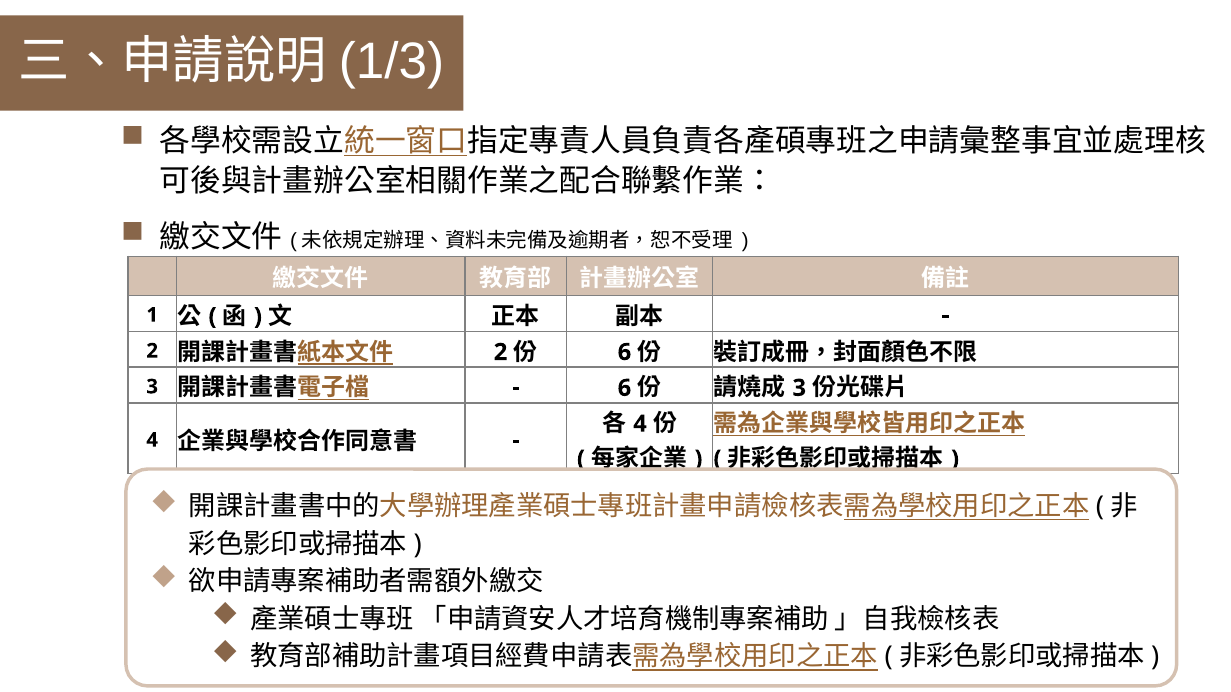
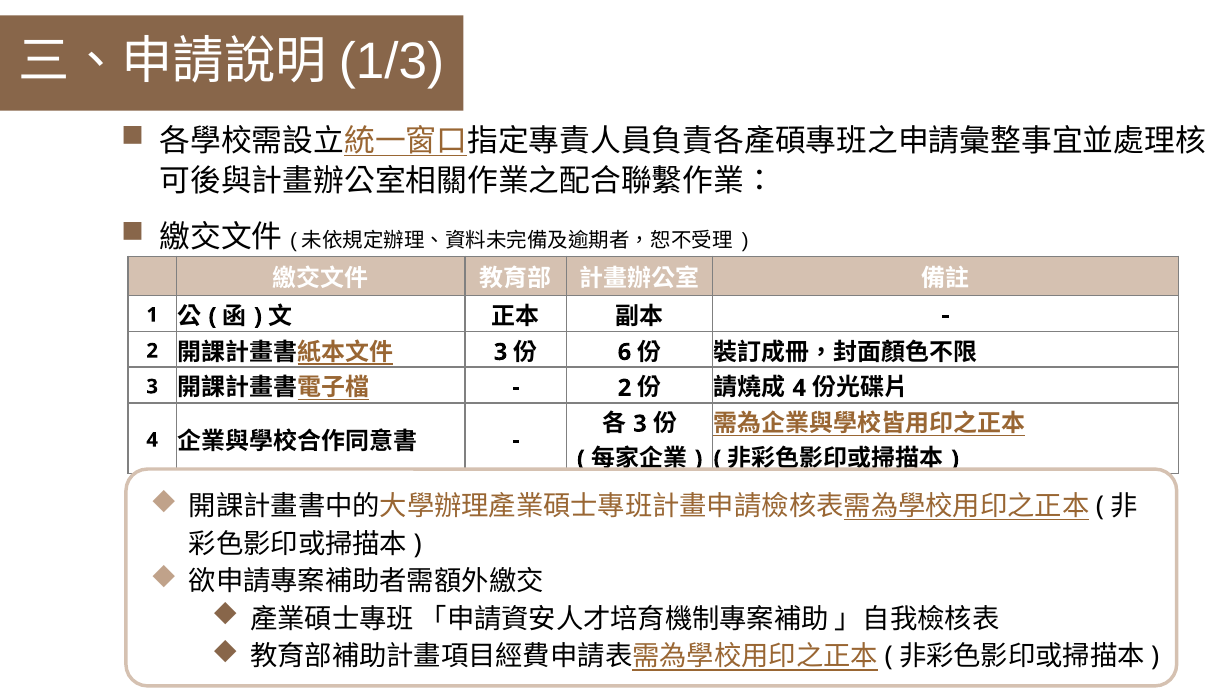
2 at (501, 352): 2 -> 3
6 at (624, 388): 6 -> 2
3 at (799, 388): 3 -> 4
4 at (640, 424): 4 -> 3
